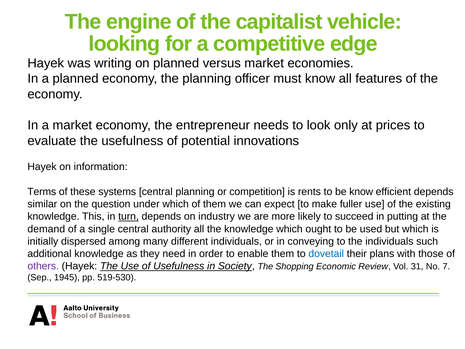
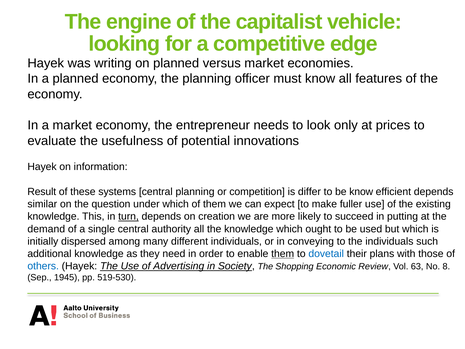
Terms: Terms -> Result
rents: rents -> differ
industry: industry -> creation
them at (283, 254) underline: none -> present
others colour: purple -> blue
of Usefulness: Usefulness -> Advertising
31: 31 -> 63
7: 7 -> 8
